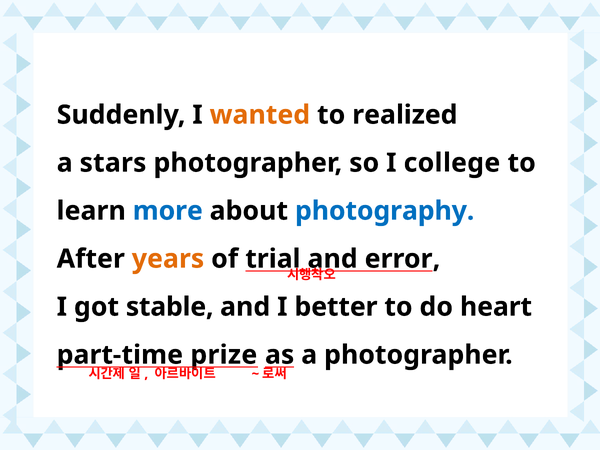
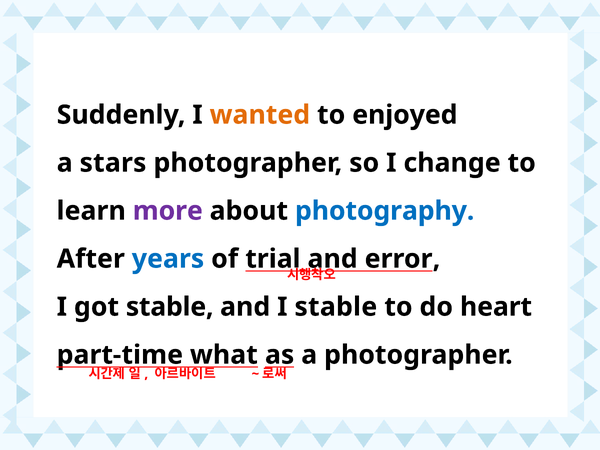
realized: realized -> enjoyed
college: college -> change
more colour: blue -> purple
years colour: orange -> blue
I better: better -> stable
prize: prize -> what
